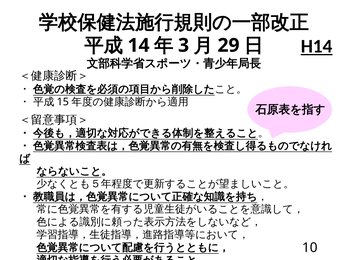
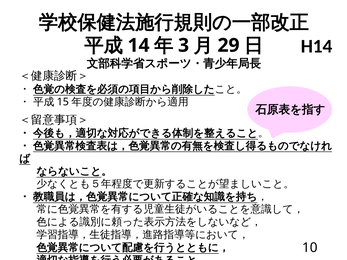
H14 underline: present -> none
